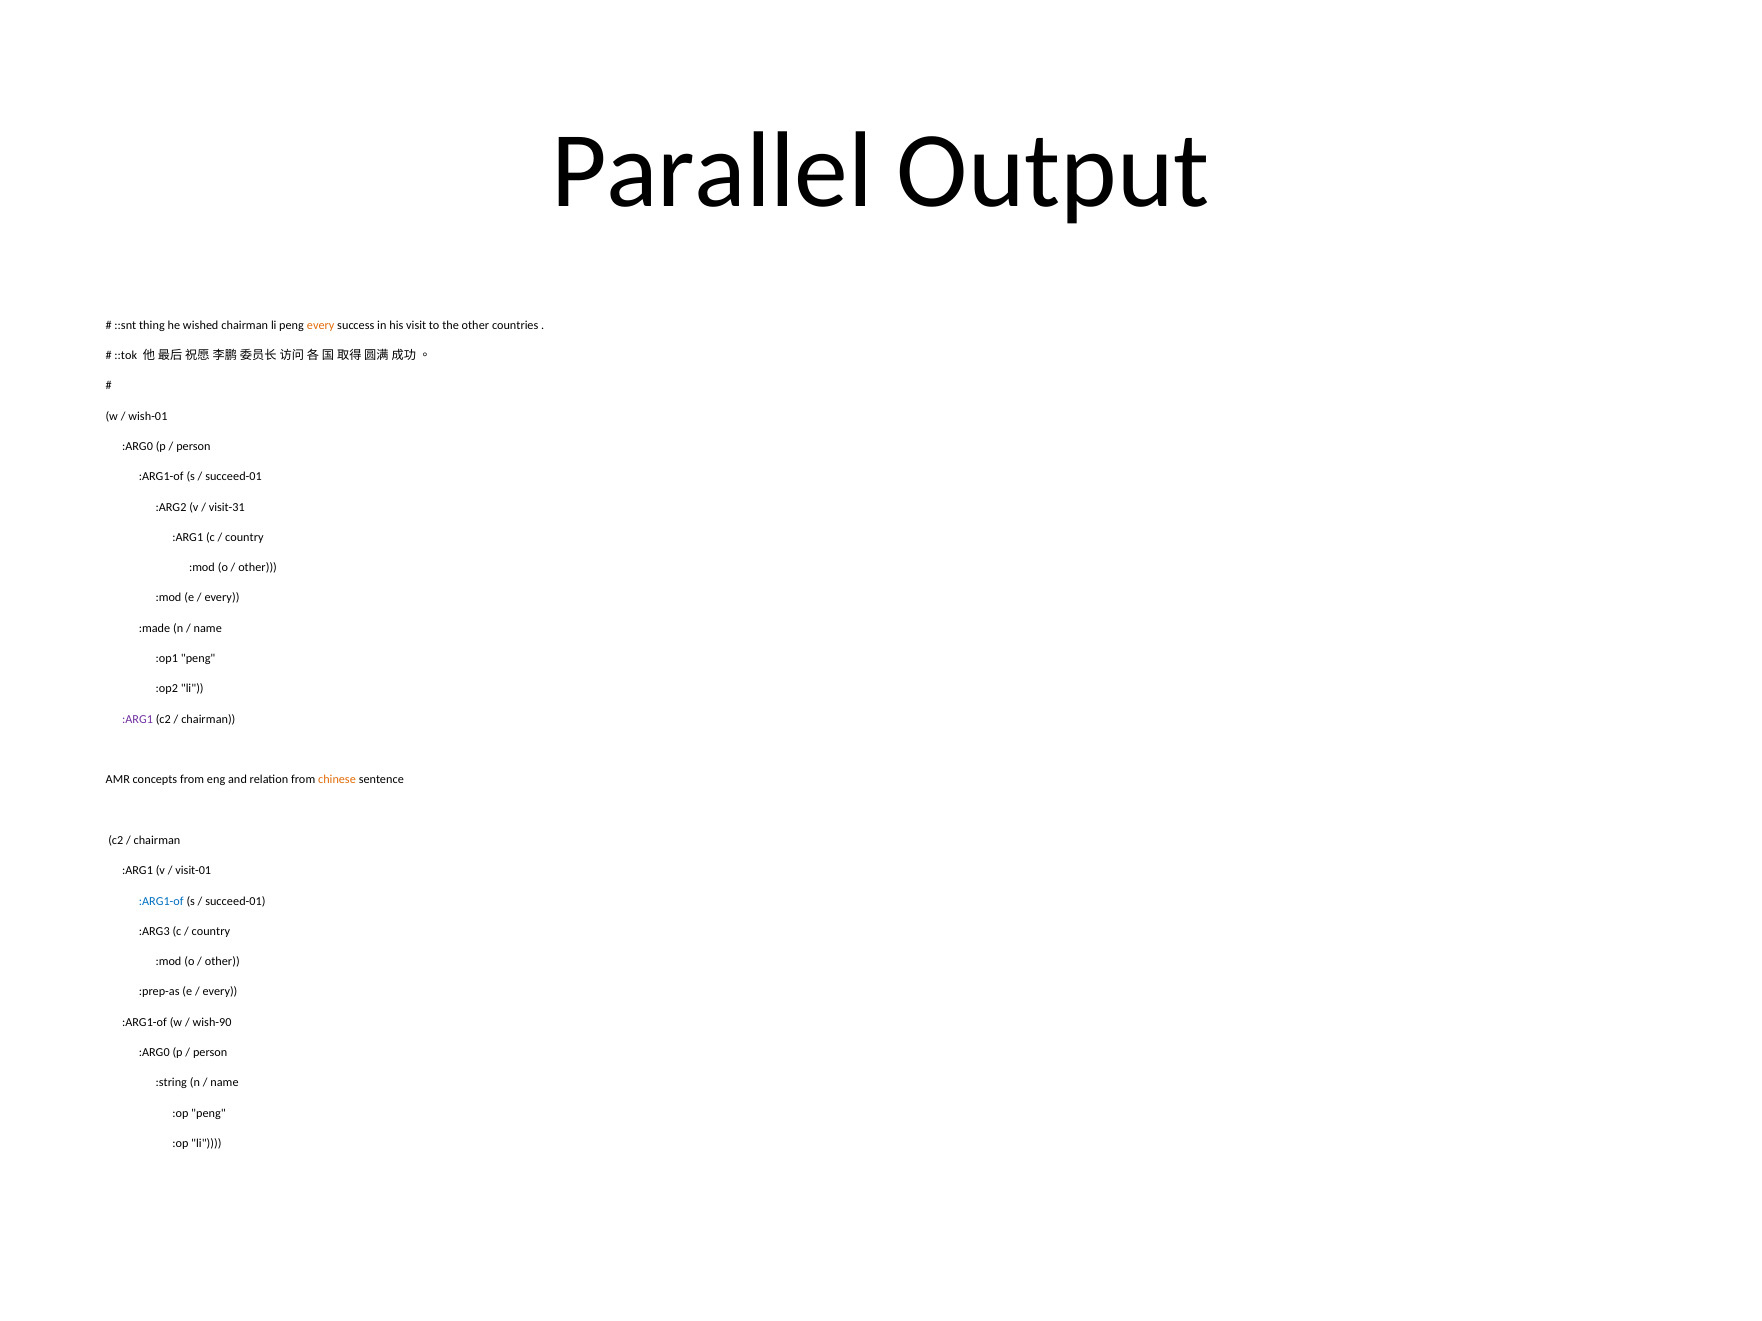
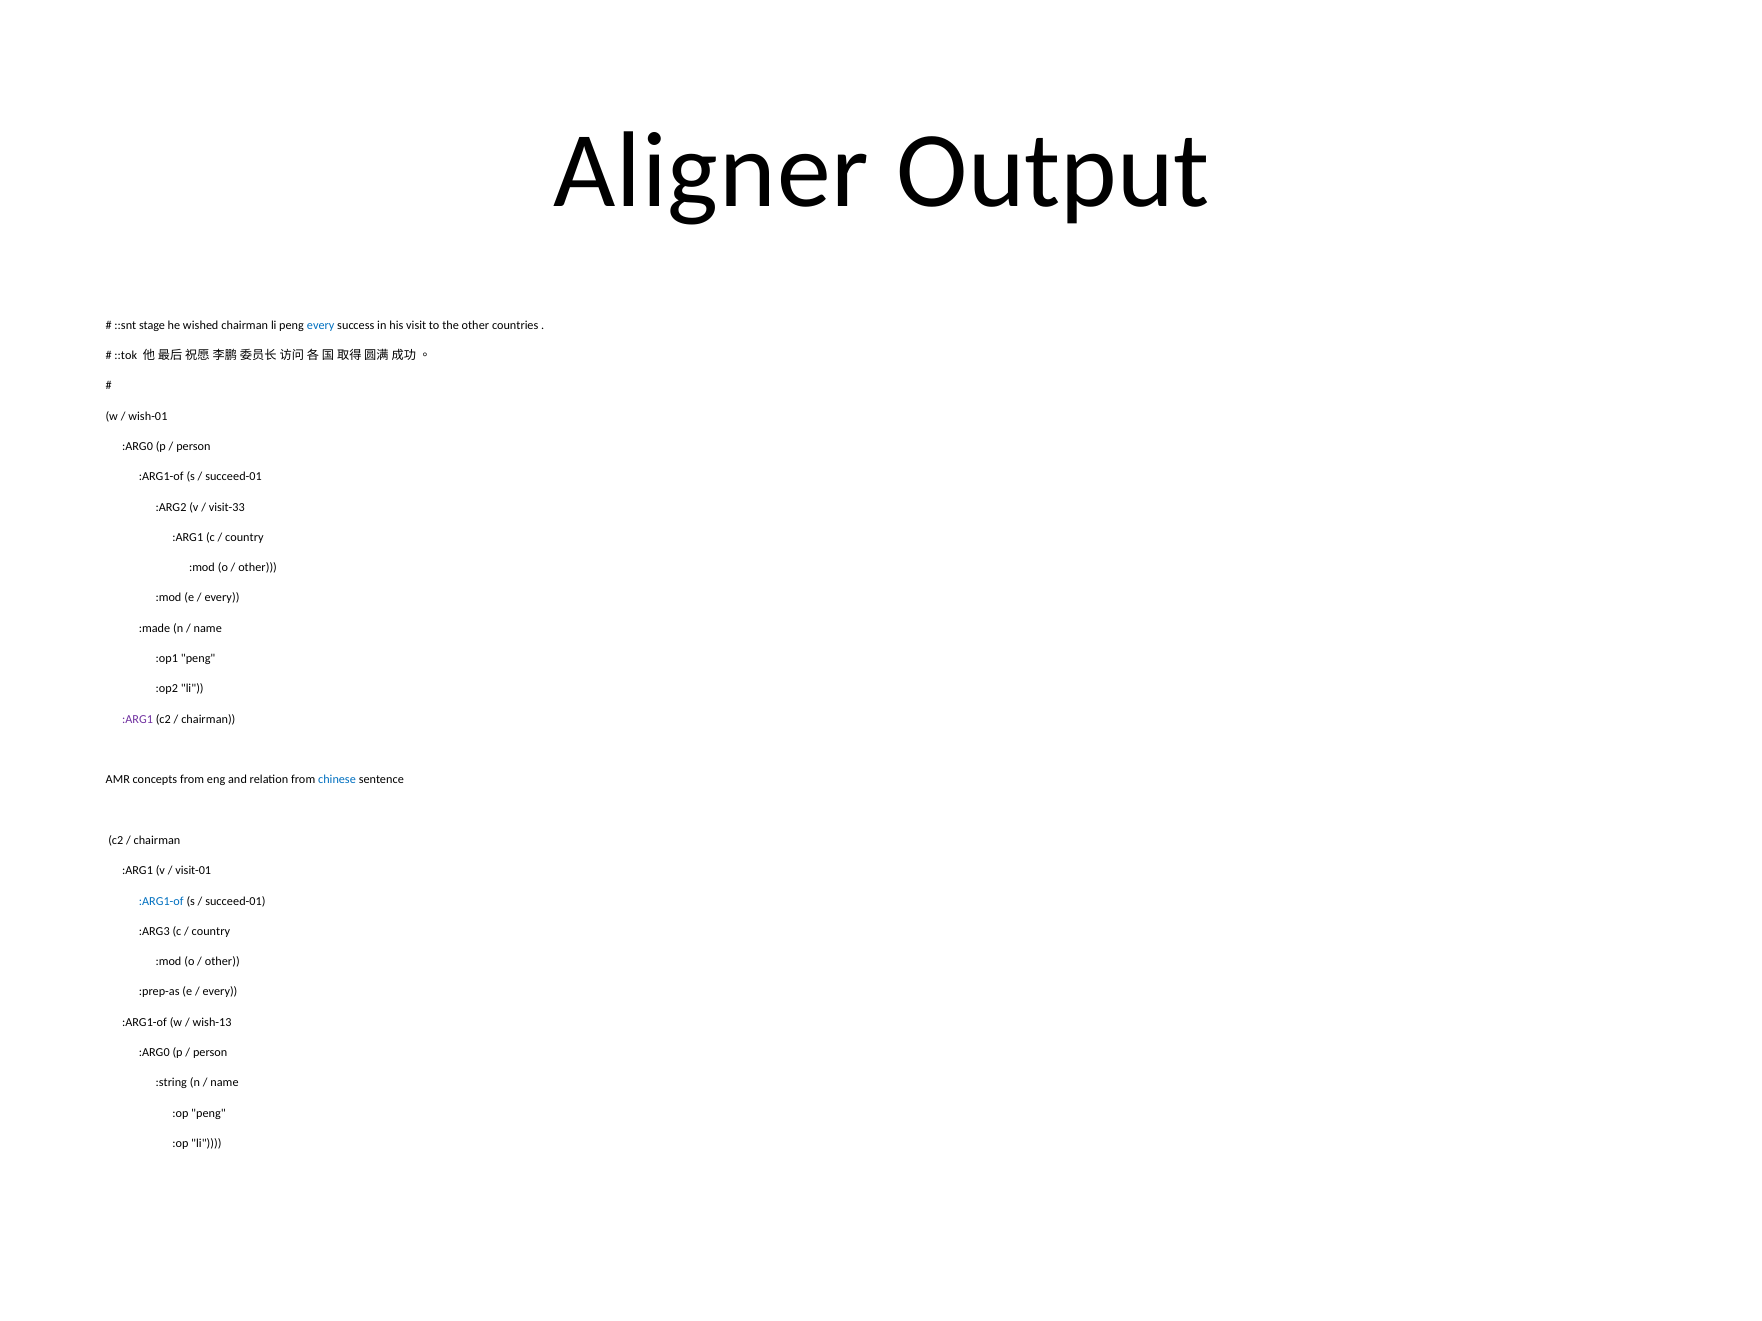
Parallel: Parallel -> Aligner
thing: thing -> stage
every at (321, 325) colour: orange -> blue
visit-31: visit-31 -> visit-33
chinese colour: orange -> blue
wish-90: wish-90 -> wish-13
